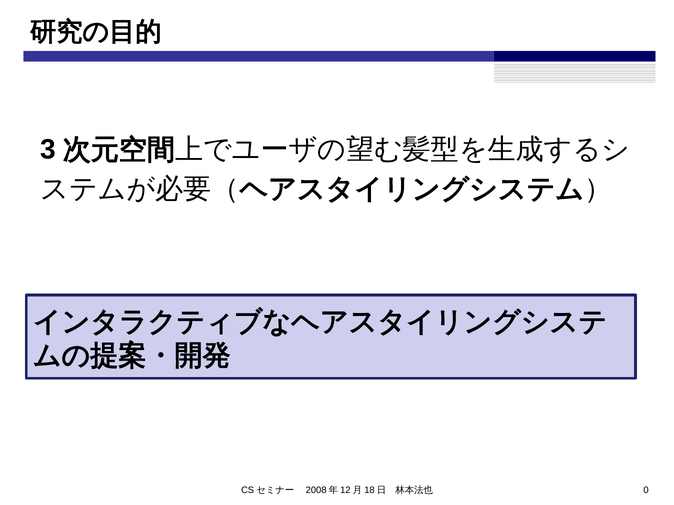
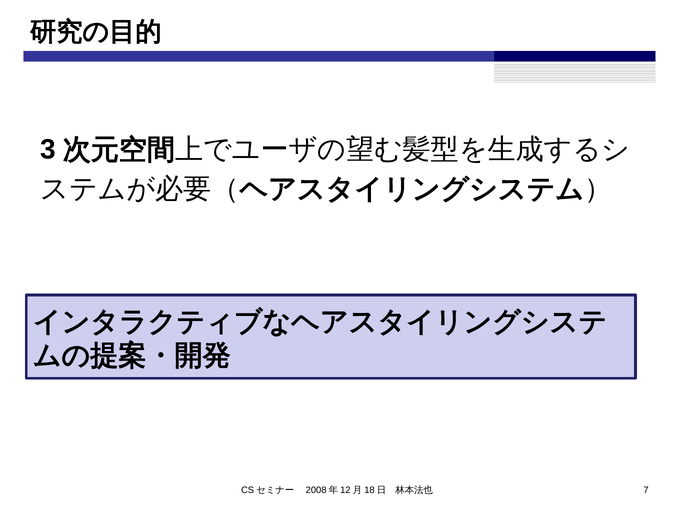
0: 0 -> 7
